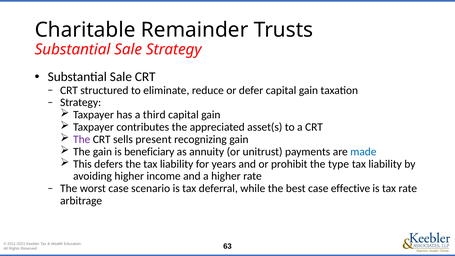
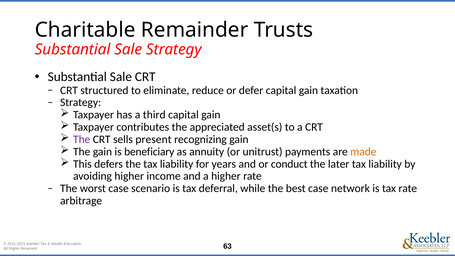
made colour: blue -> orange
prohibit: prohibit -> conduct
type: type -> later
effective: effective -> network
